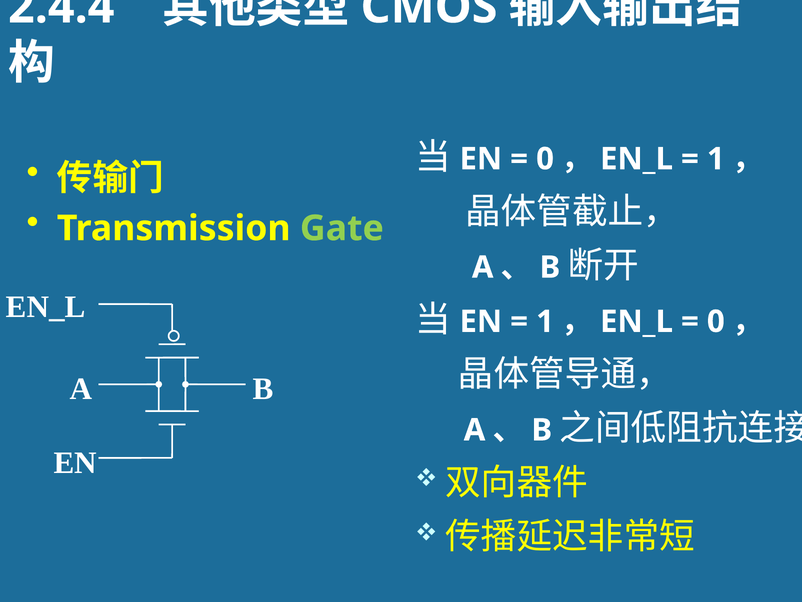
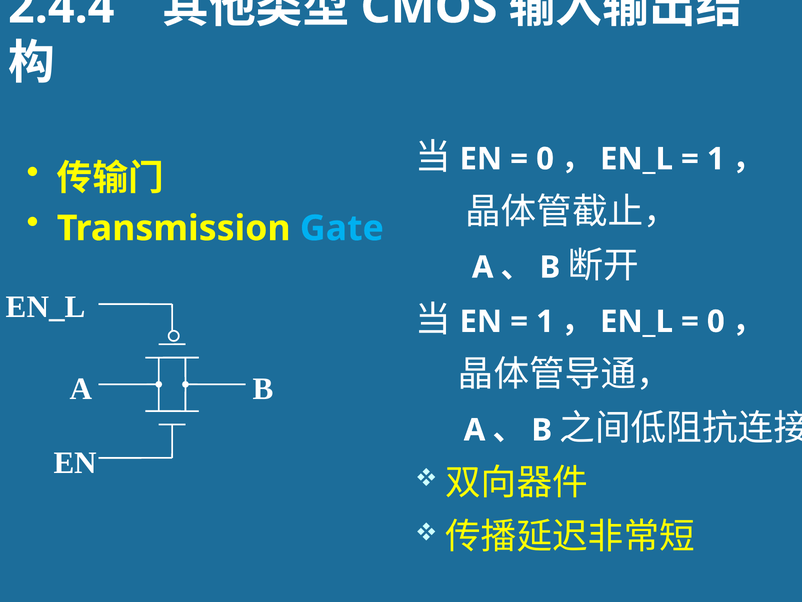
Gate colour: light green -> light blue
